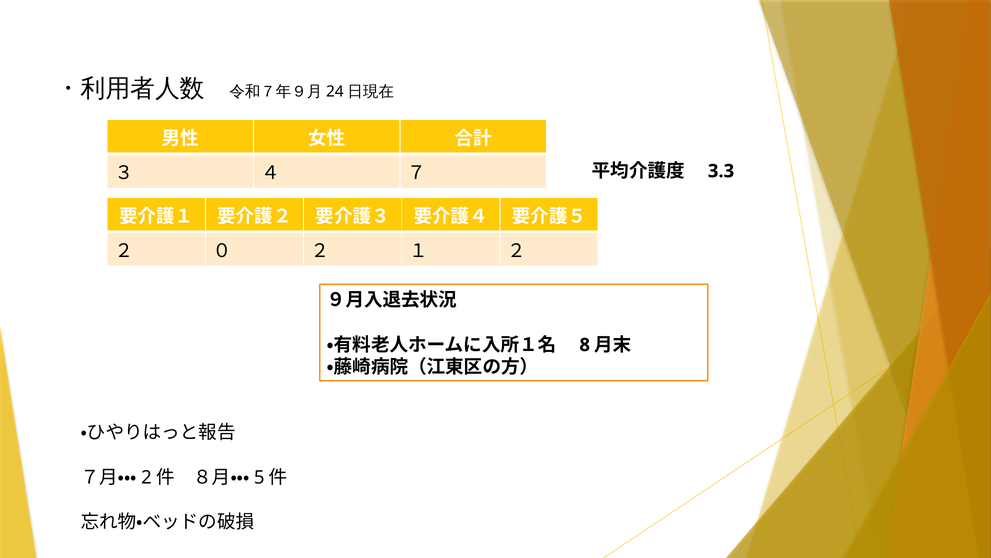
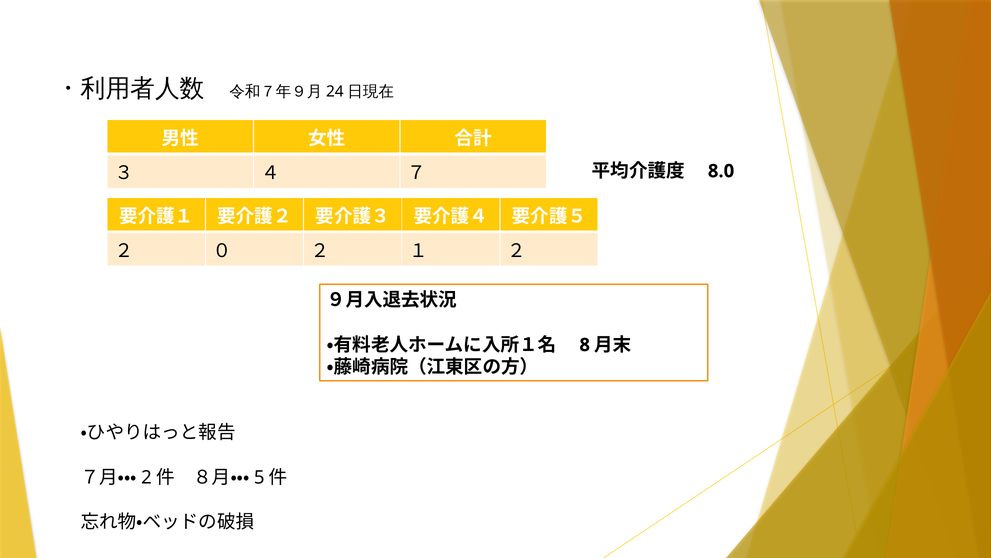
3.3: 3.3 -> 8.0
